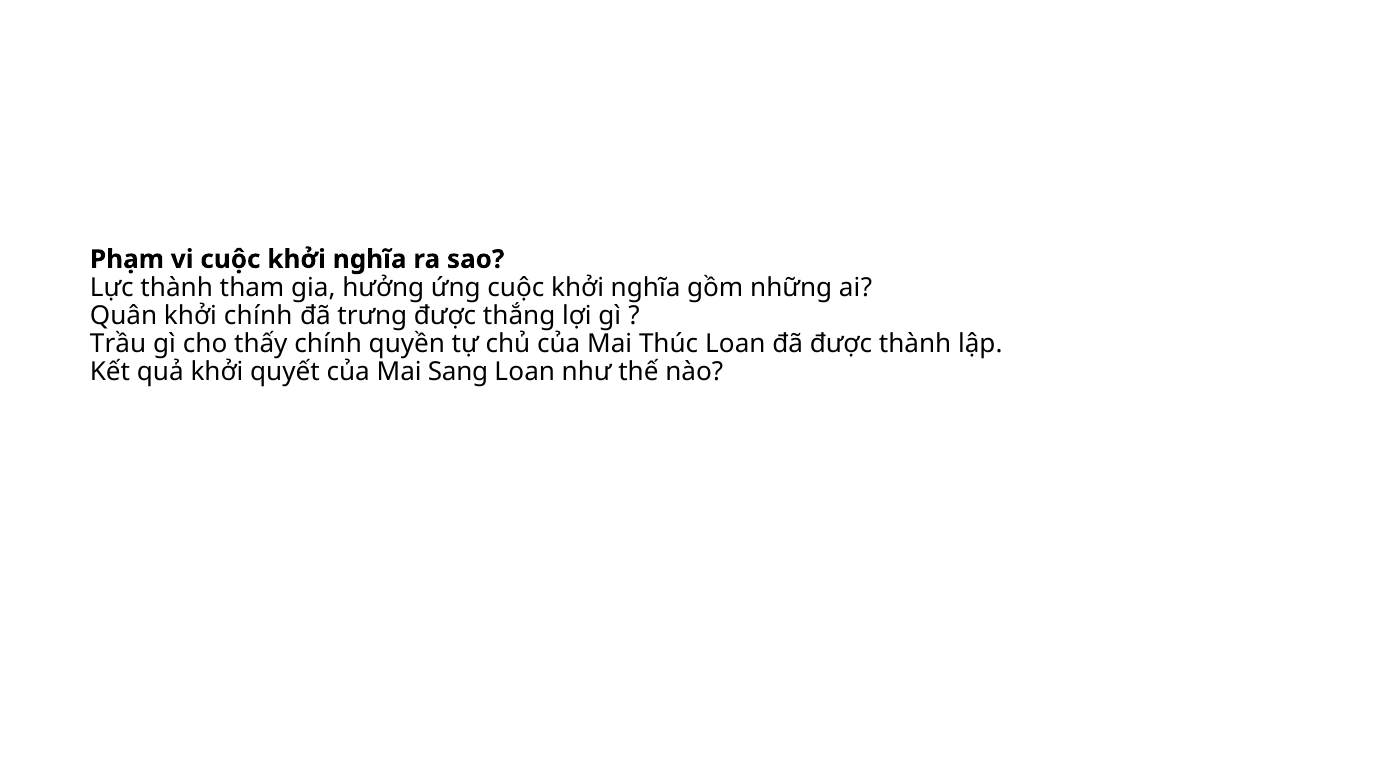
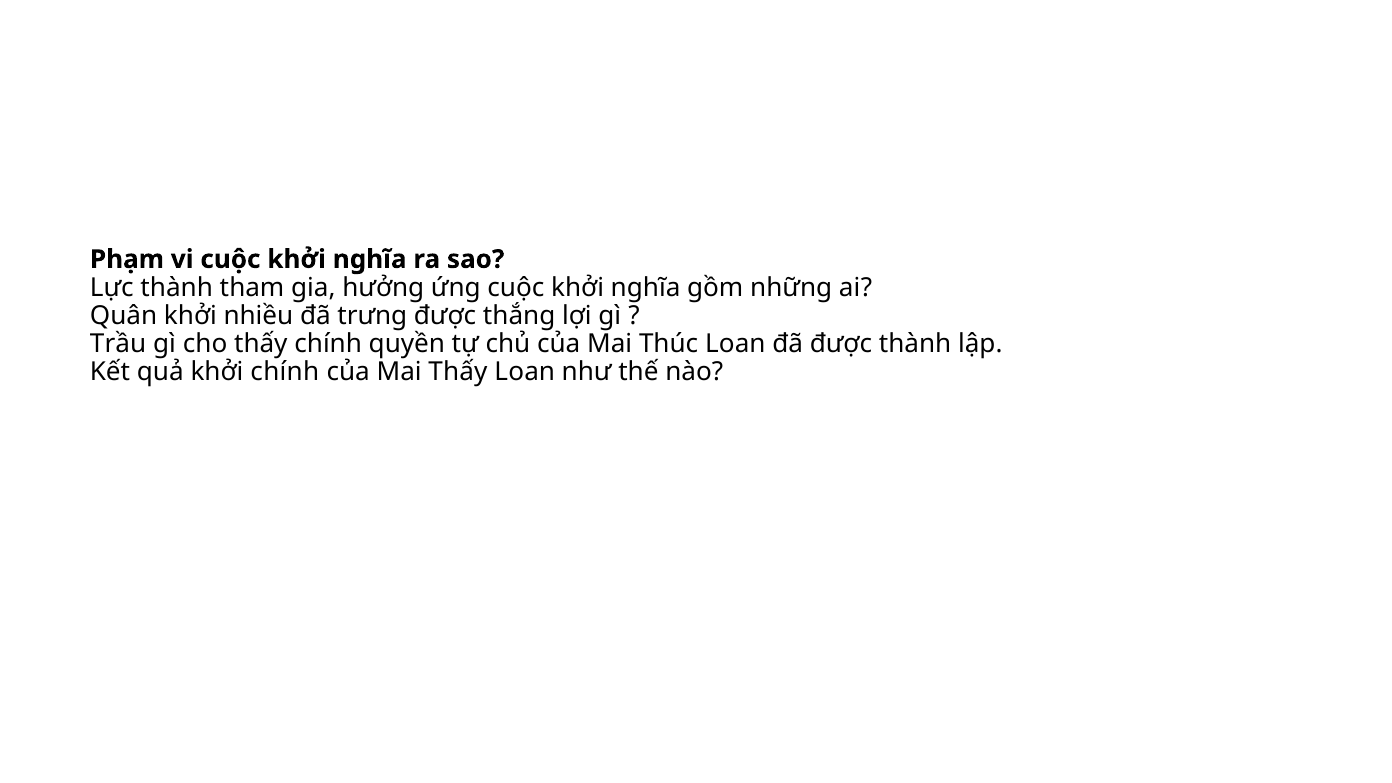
khởi chính: chính -> nhiều
khởi quyết: quyết -> chính
Mai Sang: Sang -> Thấy
